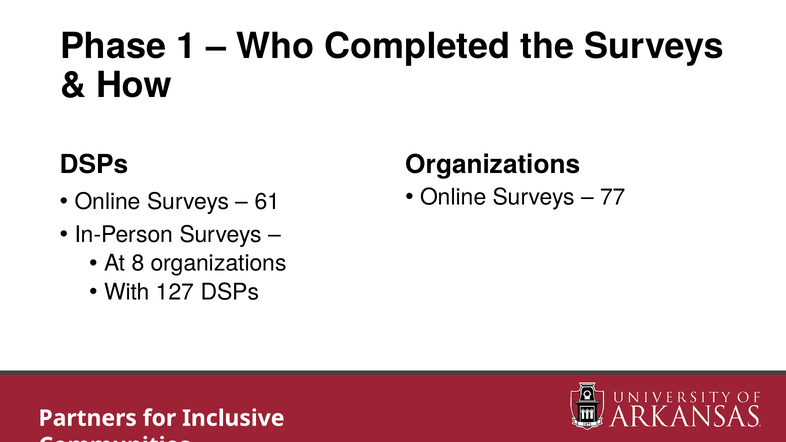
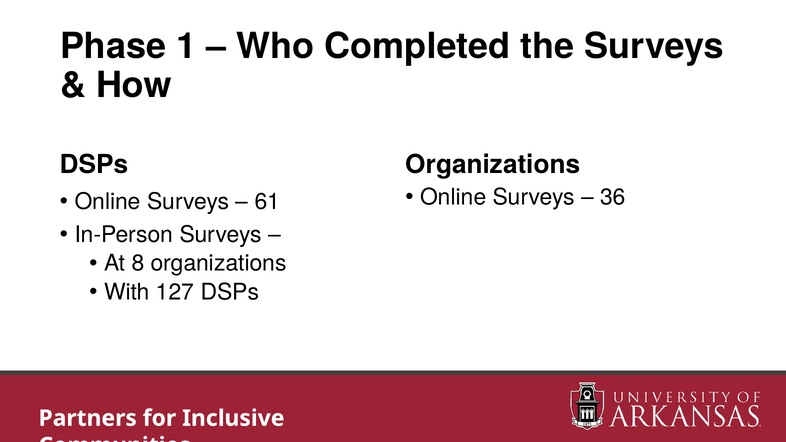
77: 77 -> 36
